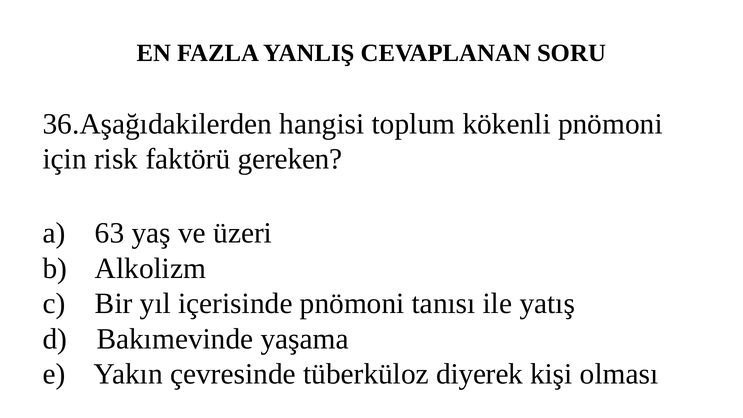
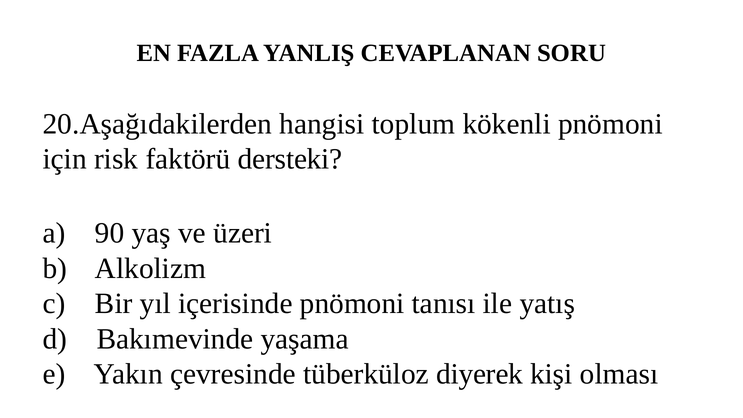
36.Aşağıdakilerden: 36.Aşağıdakilerden -> 20.Aşağıdakilerden
gereken: gereken -> dersteki
63: 63 -> 90
